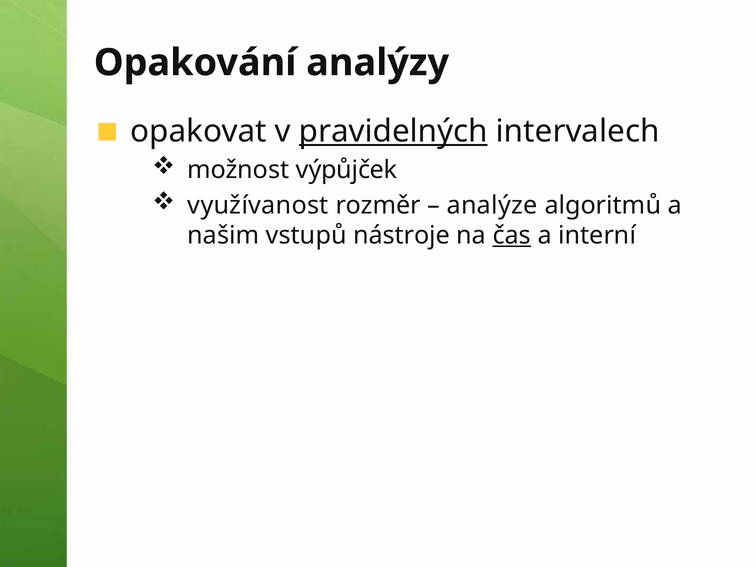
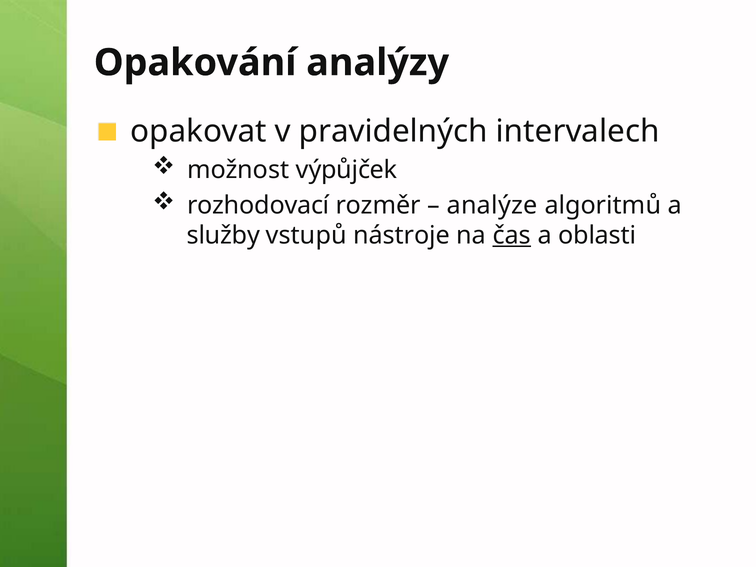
pravidelných underline: present -> none
využívanost: využívanost -> rozhodovací
našim: našim -> služby
interní: interní -> oblasti
